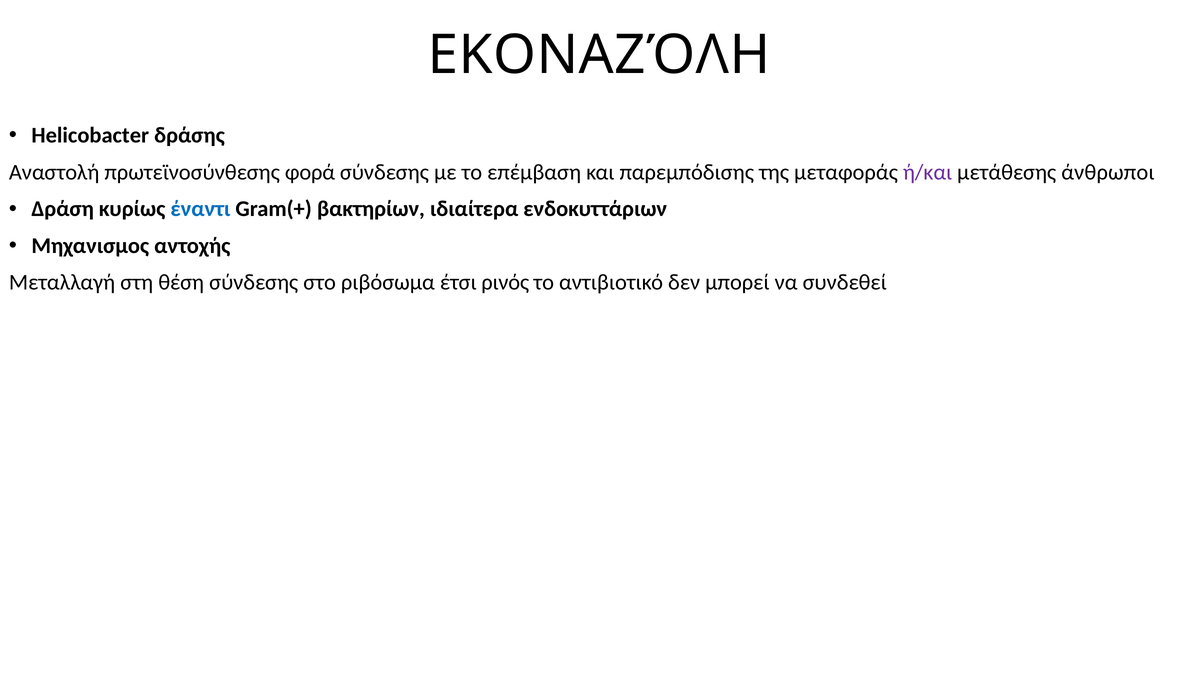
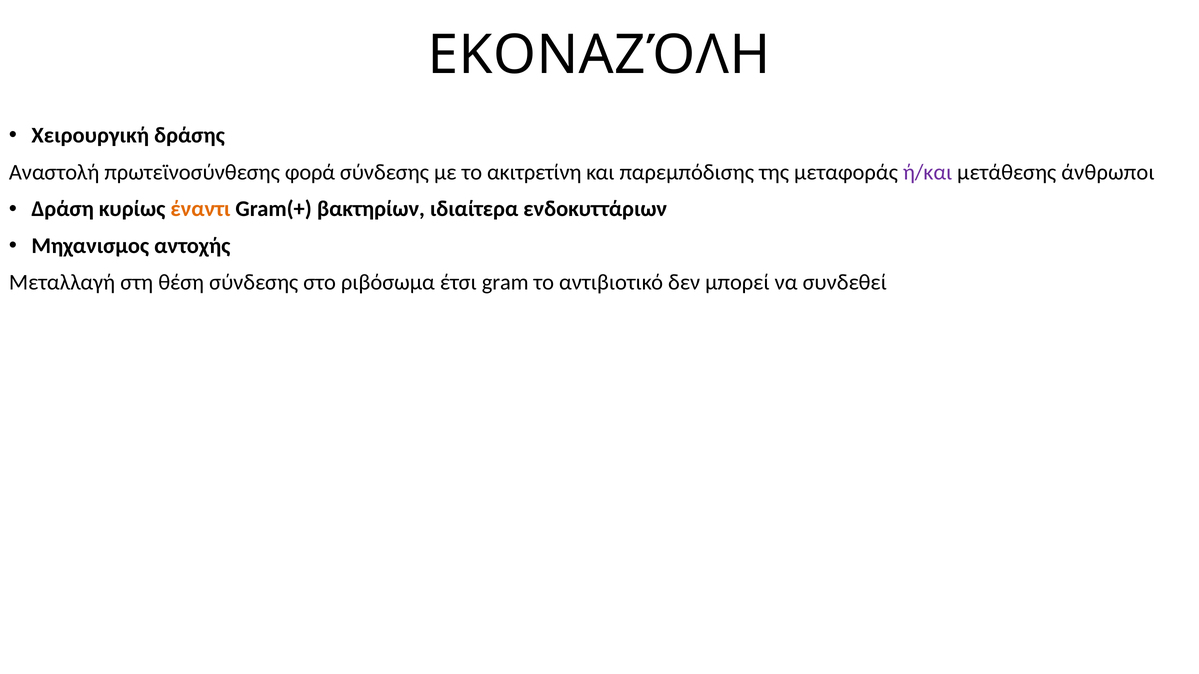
Helicobacter: Helicobacter -> Χειρουργική
επέμβαση: επέμβαση -> ακιτρετίνη
έναντι colour: blue -> orange
ρινός: ρινός -> gram
